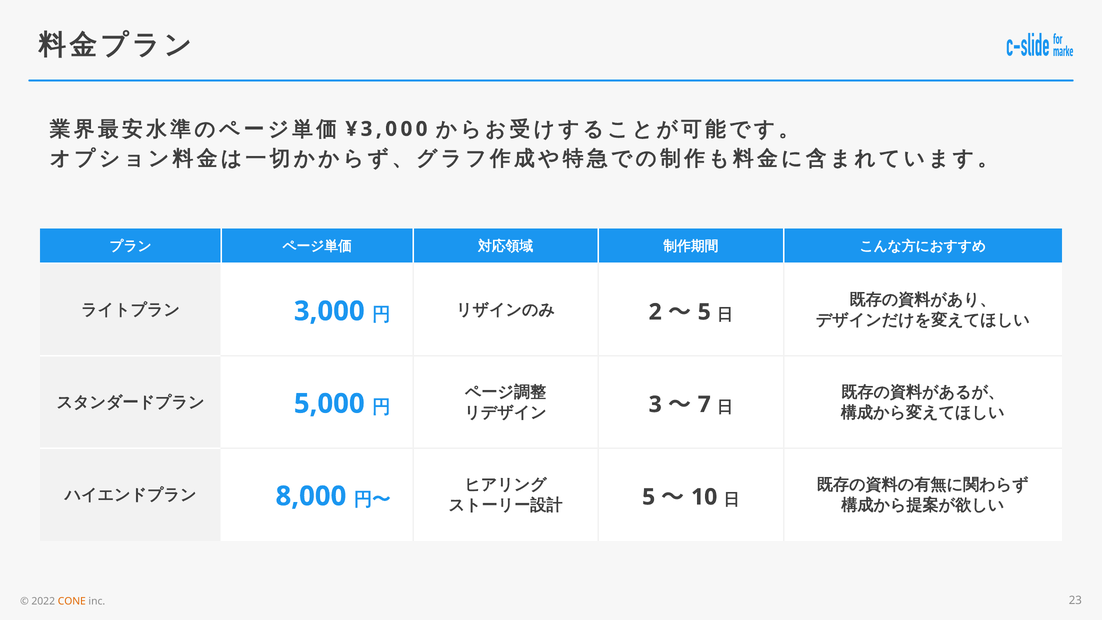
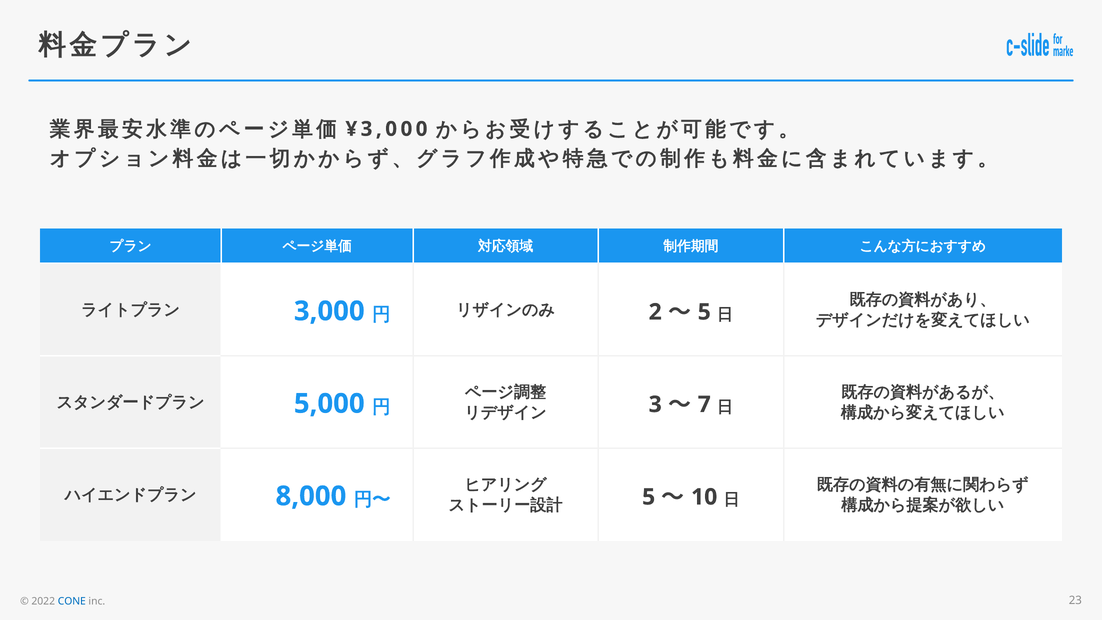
CONE colour: orange -> blue
